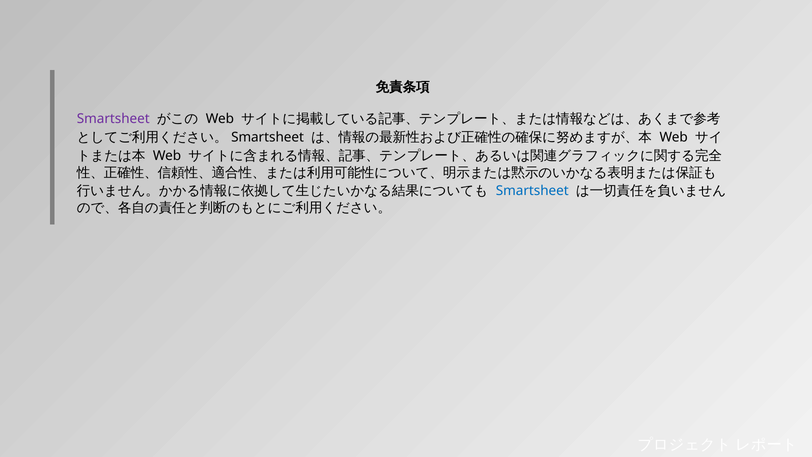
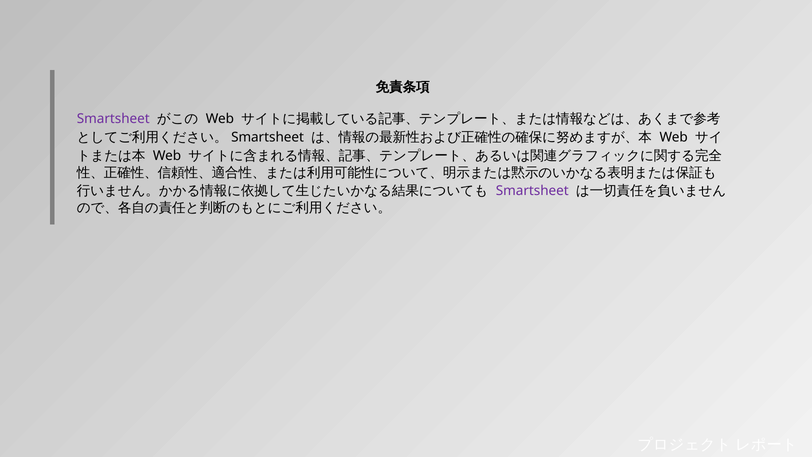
Smartsheet at (532, 191) colour: blue -> purple
